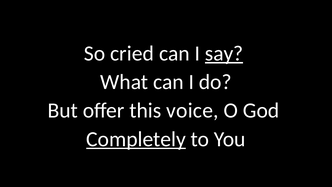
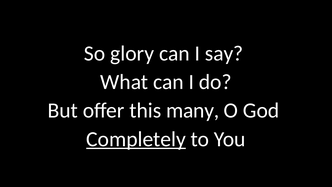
cried: cried -> glory
say underline: present -> none
voice: voice -> many
